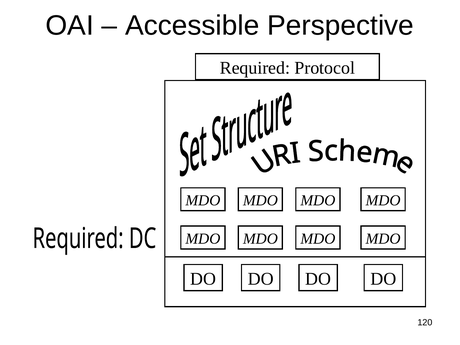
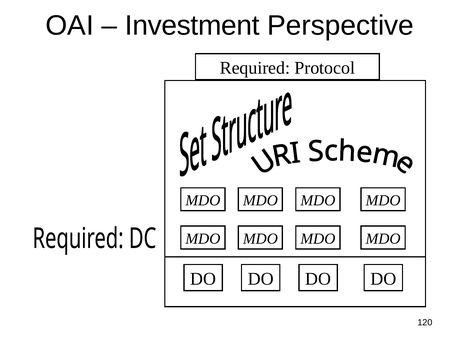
Accessible: Accessible -> Investment
